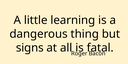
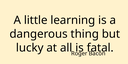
signs: signs -> lucky
